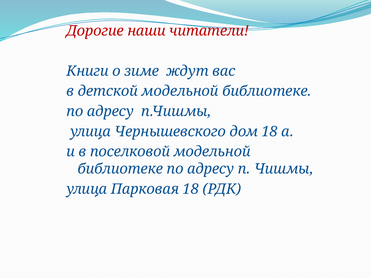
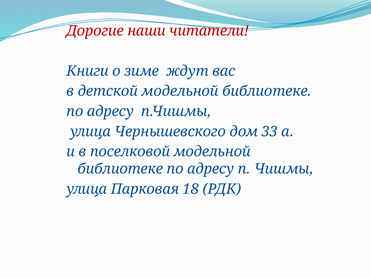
дом 18: 18 -> 33
